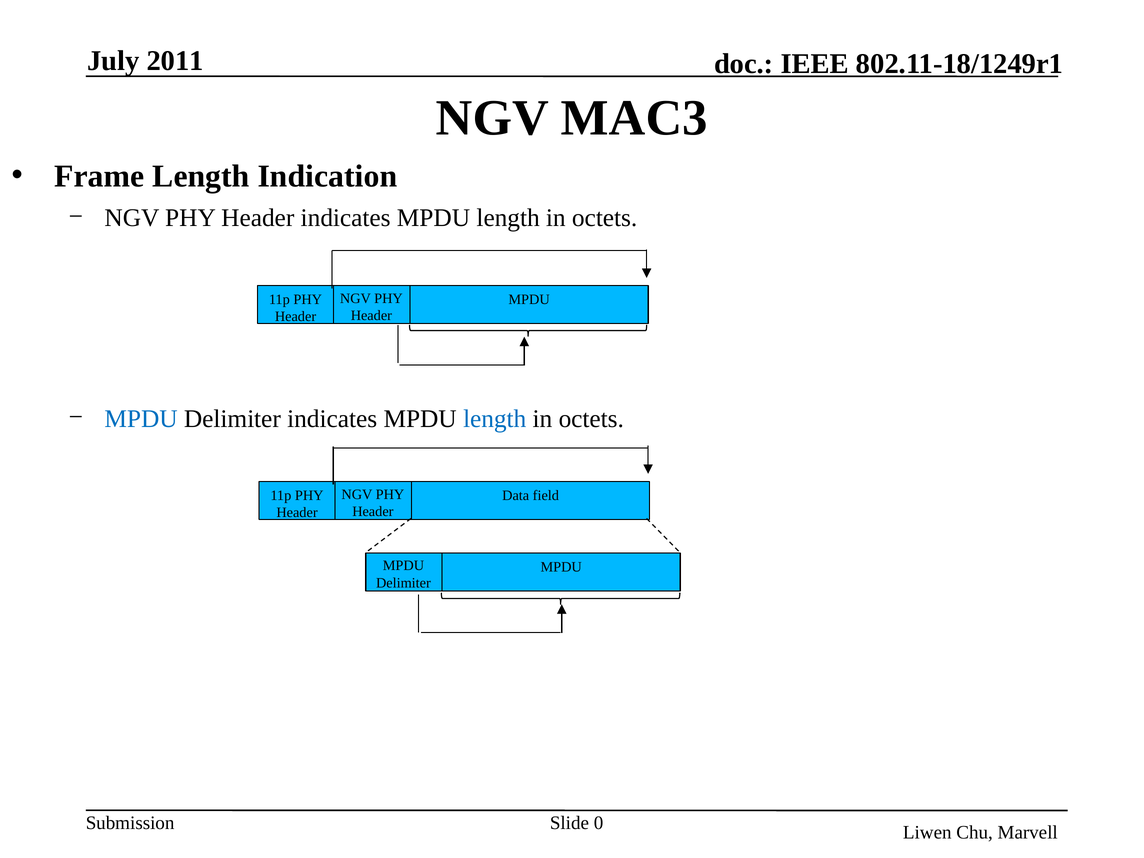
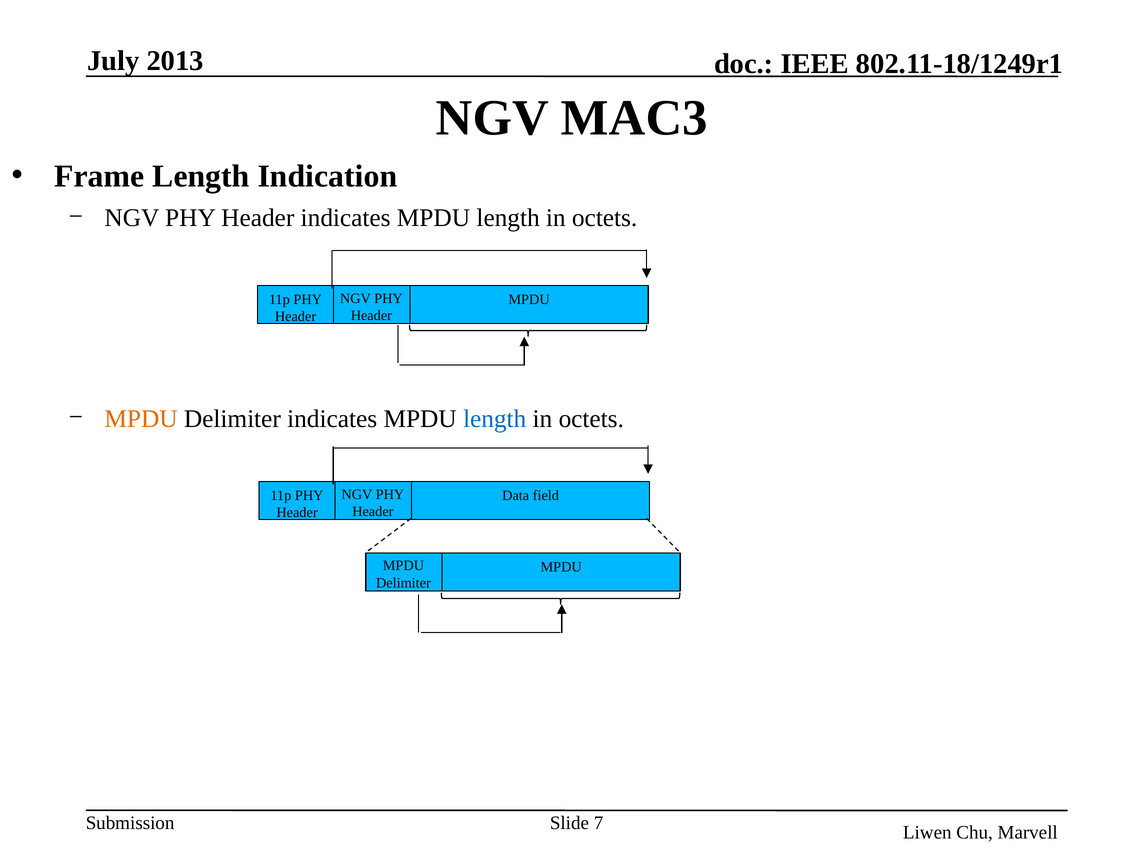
2011: 2011 -> 2013
MPDU at (141, 419) colour: blue -> orange
0: 0 -> 7
